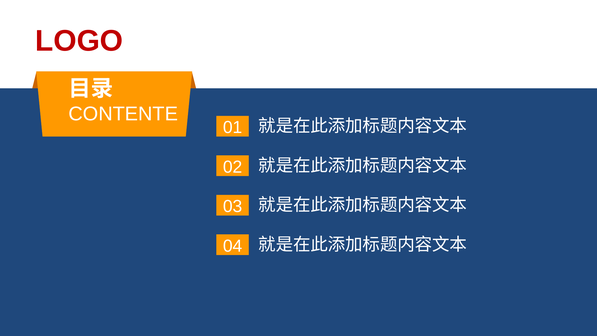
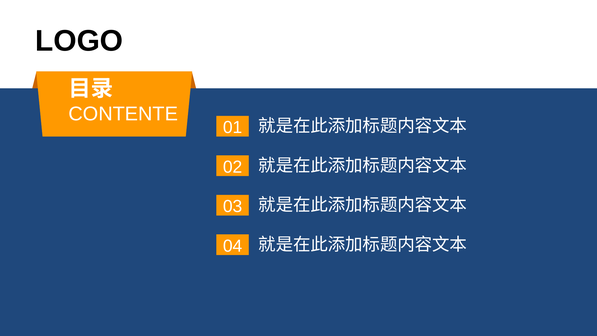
LOGO colour: red -> black
